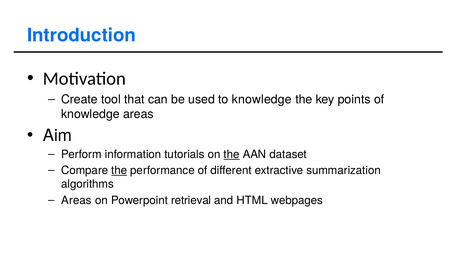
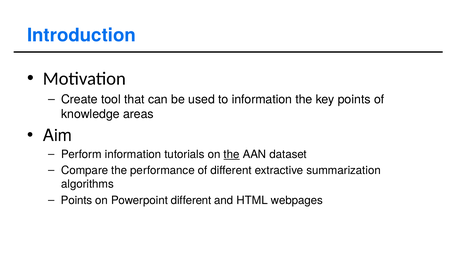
to knowledge: knowledge -> information
the at (119, 170) underline: present -> none
Areas at (77, 200): Areas -> Points
Powerpoint retrieval: retrieval -> different
